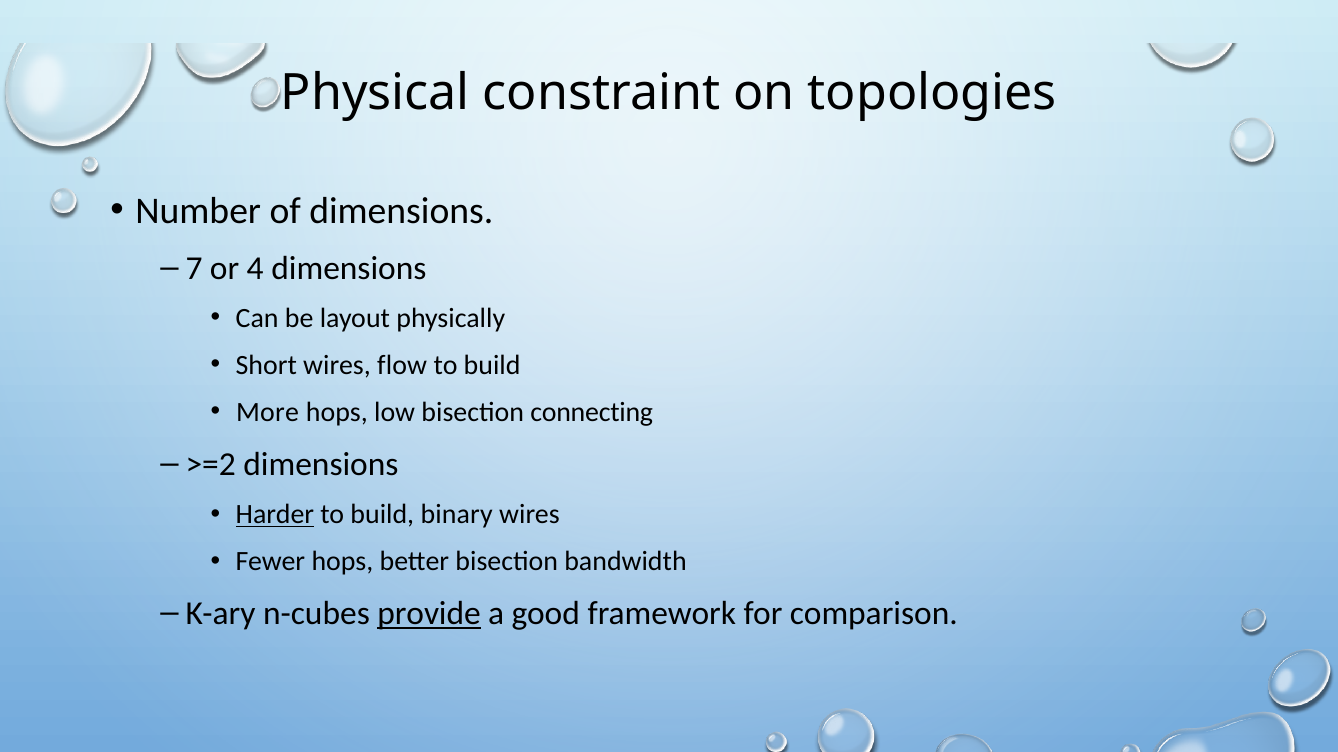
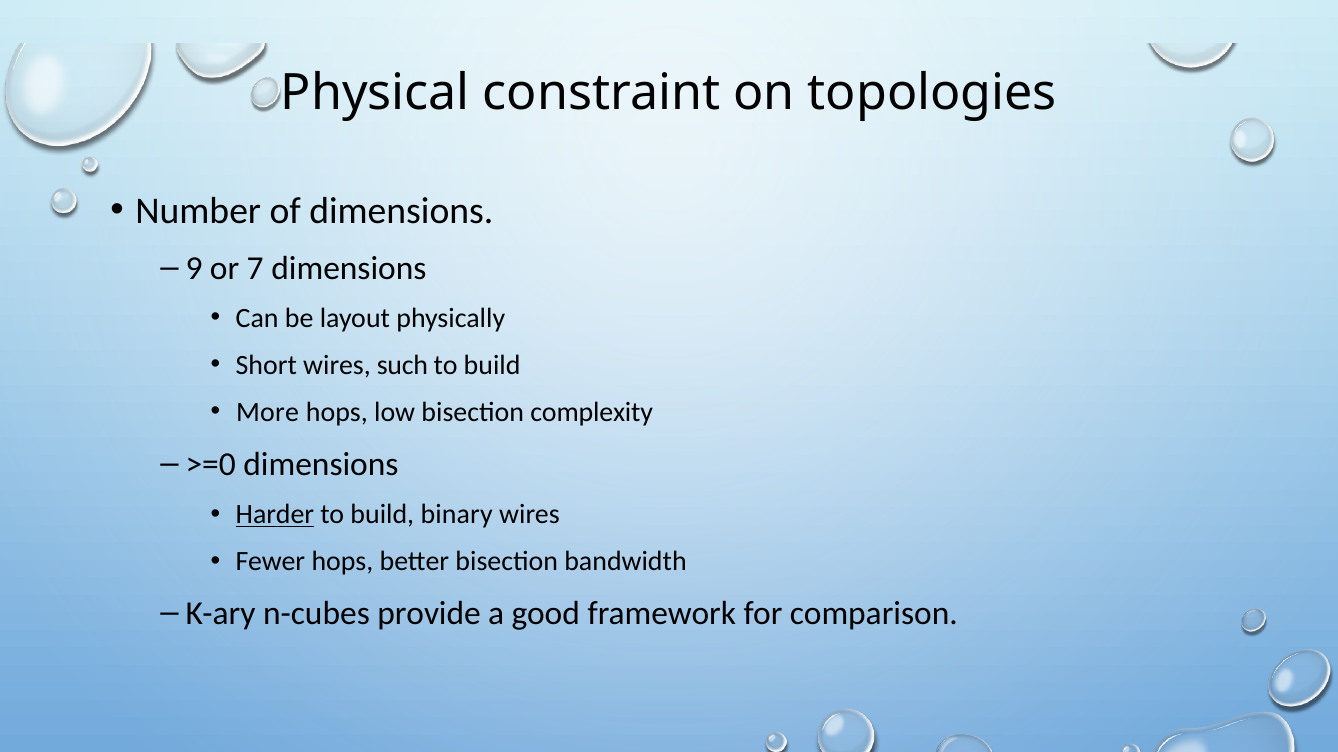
7: 7 -> 9
4: 4 -> 7
flow: flow -> such
connecting: connecting -> complexity
>=2: >=2 -> >=0
provide underline: present -> none
